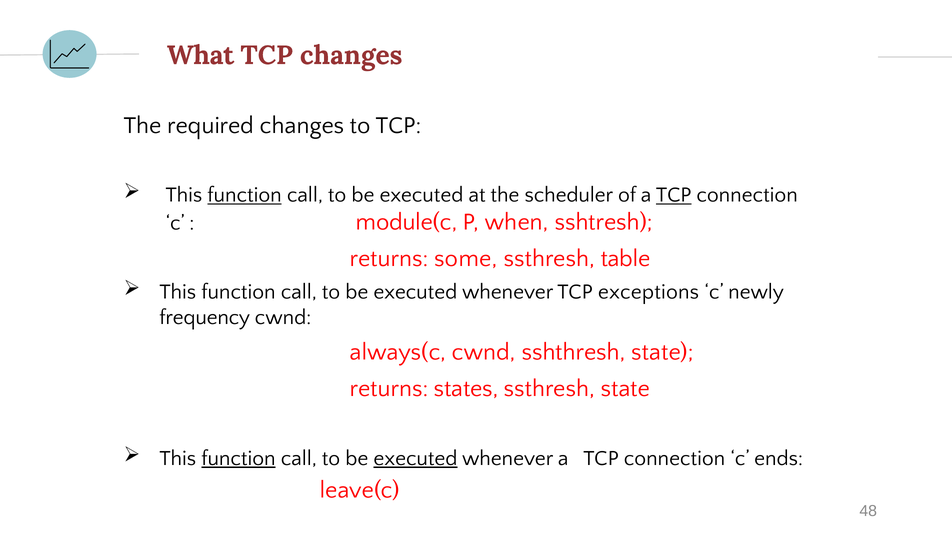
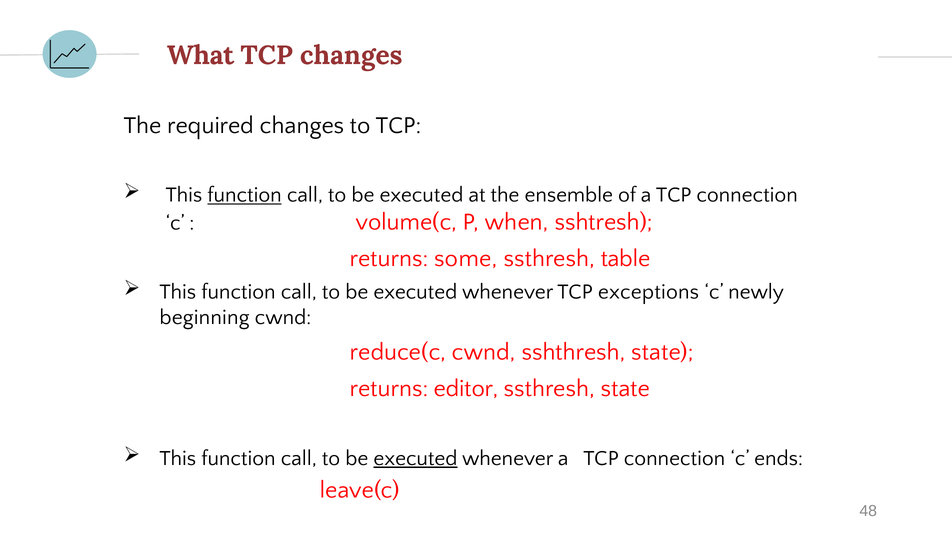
scheduler: scheduler -> ensemble
TCP at (674, 195) underline: present -> none
module(c: module(c -> volume(c
frequency: frequency -> beginning
always(c: always(c -> reduce(c
states: states -> editor
function at (238, 459) underline: present -> none
